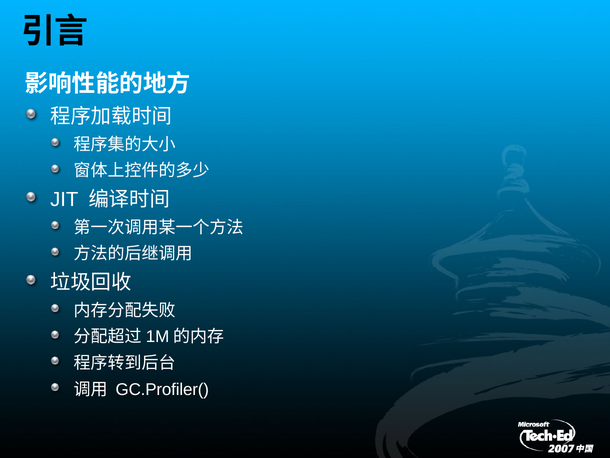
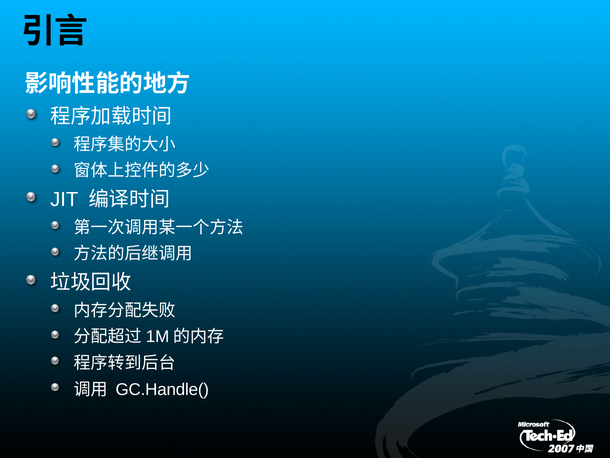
GC.Profiler(: GC.Profiler( -> GC.Handle(
